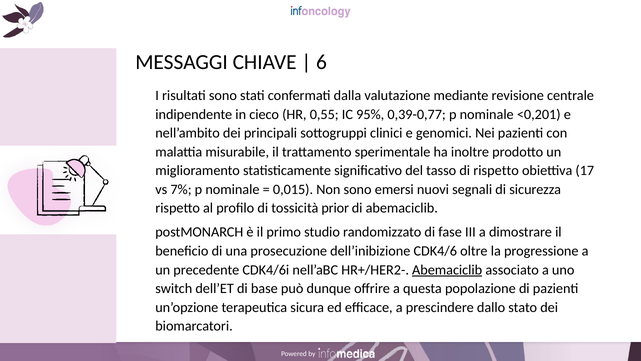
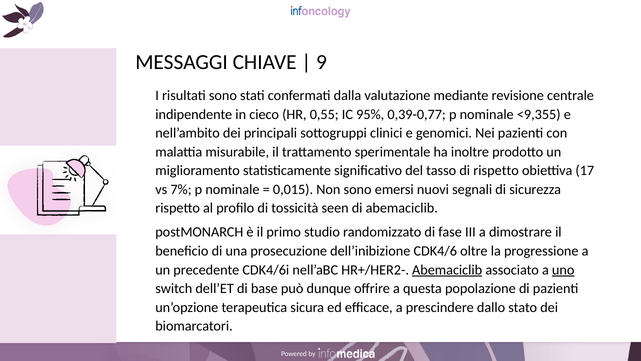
6: 6 -> 9
<0,201: <0,201 -> <9,355
prior: prior -> seen
uno underline: none -> present
